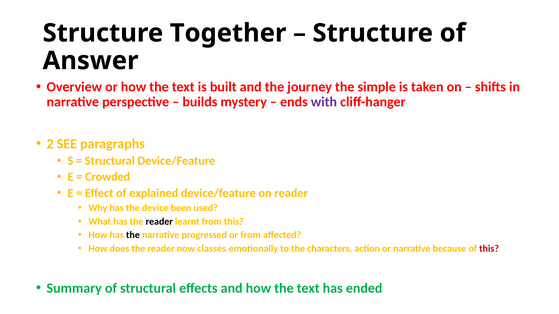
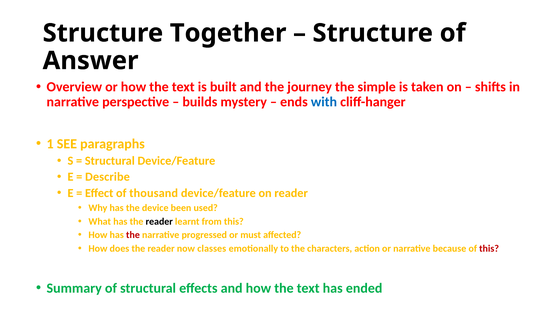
with colour: purple -> blue
2: 2 -> 1
Crowded: Crowded -> Describe
explained: explained -> thousand
the at (133, 235) colour: black -> red
or from: from -> must
